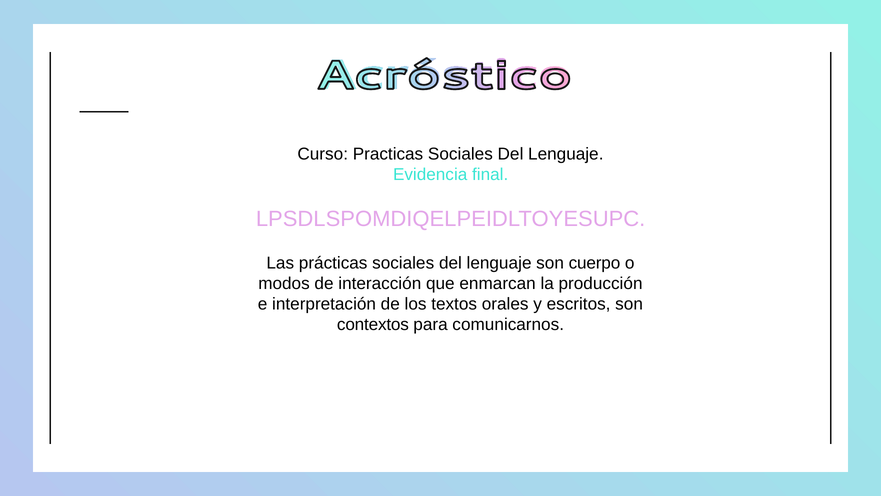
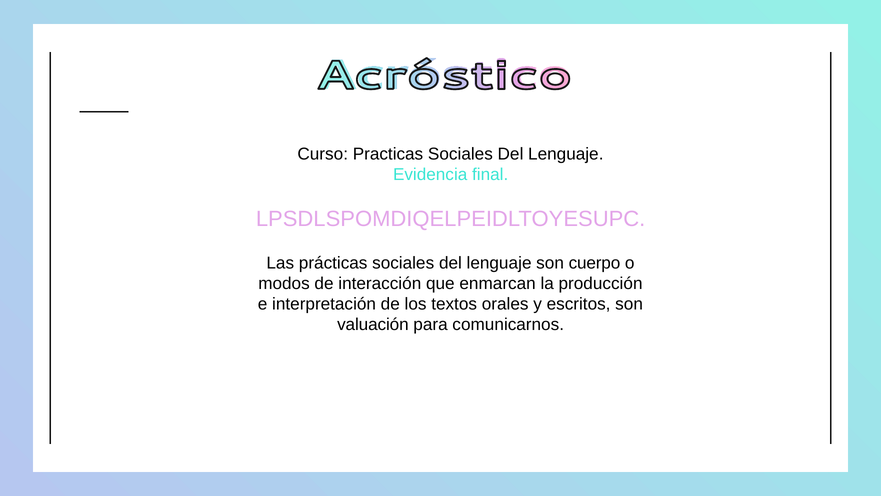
contextos: contextos -> valuación
